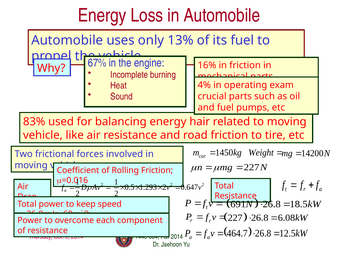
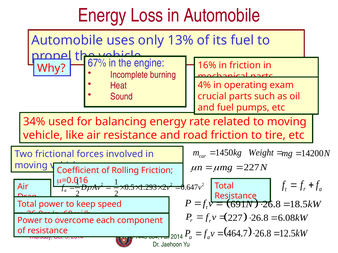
83%: 83% -> 34%
hair: hair -> rate
